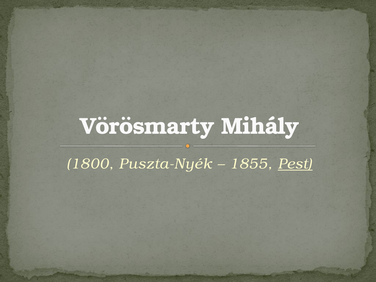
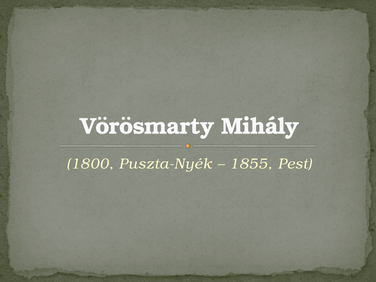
Pest underline: present -> none
